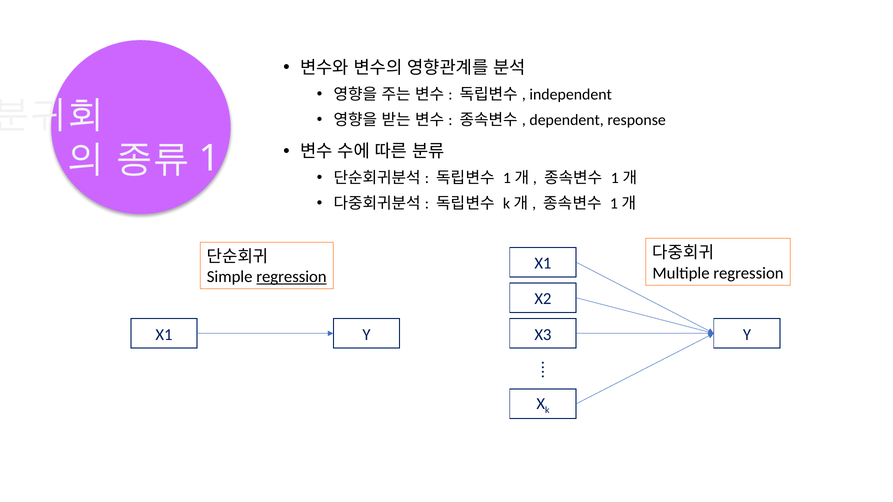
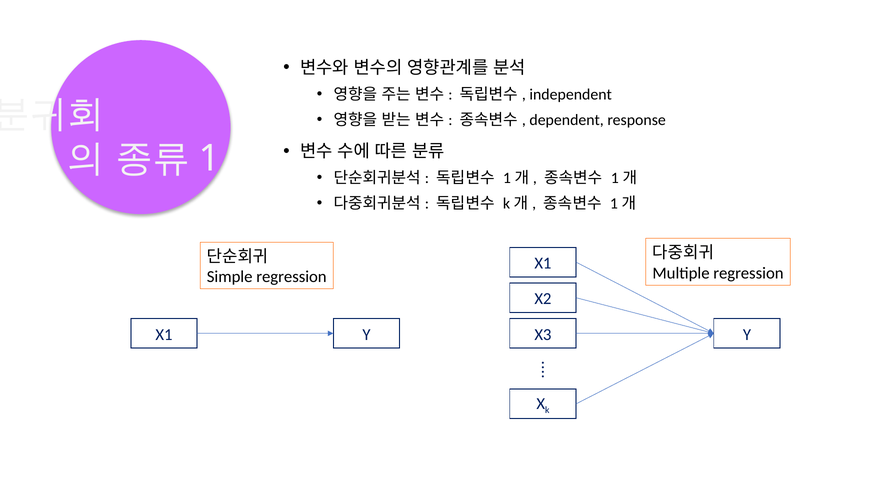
regression at (291, 277) underline: present -> none
